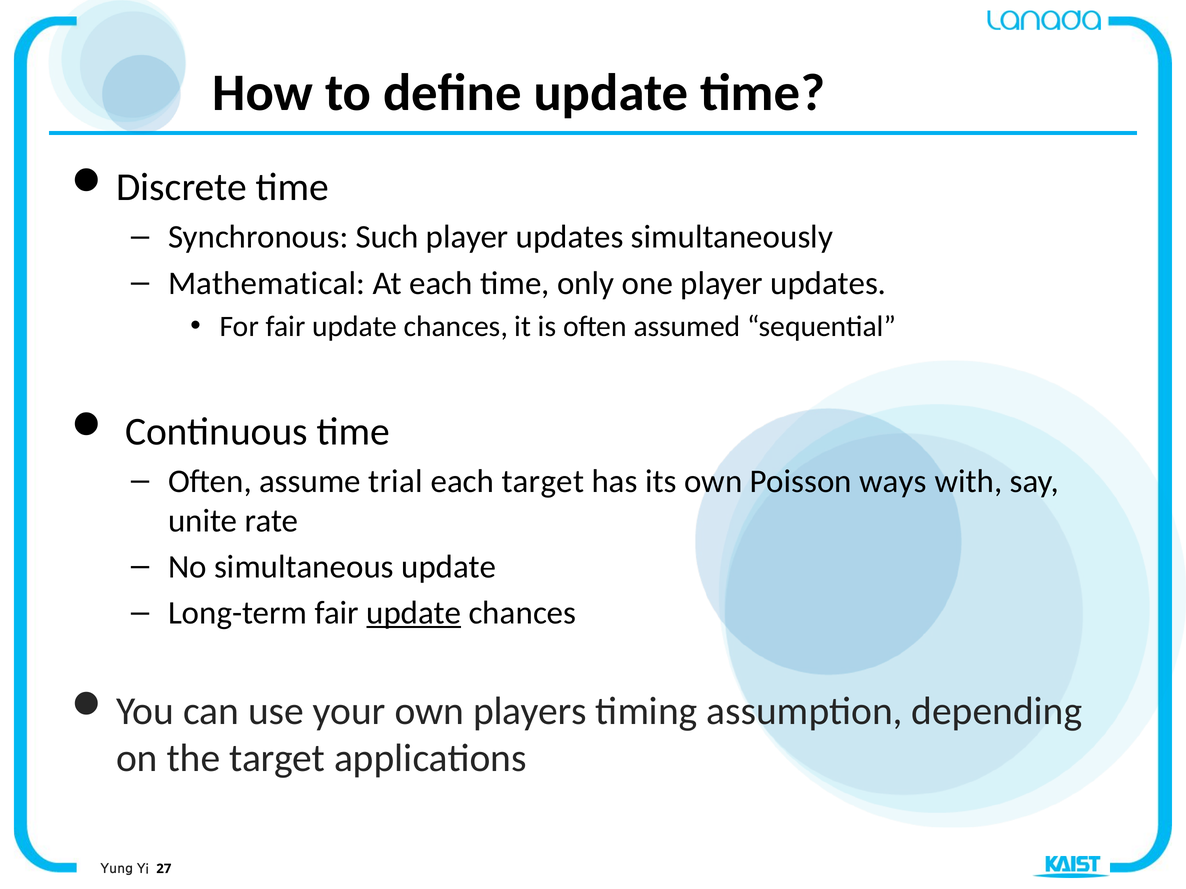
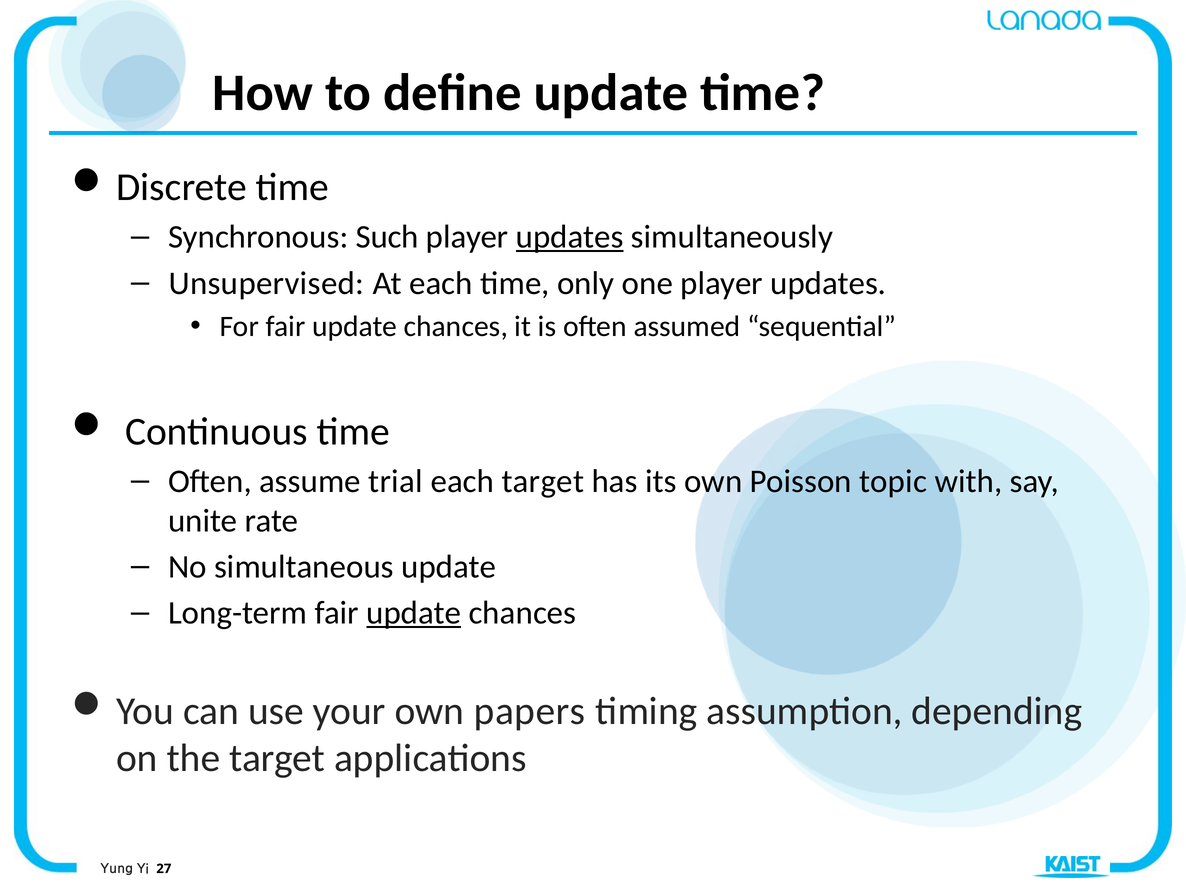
updates at (570, 237) underline: none -> present
Mathematical: Mathematical -> Unsupervised
ways: ways -> topic
players: players -> papers
